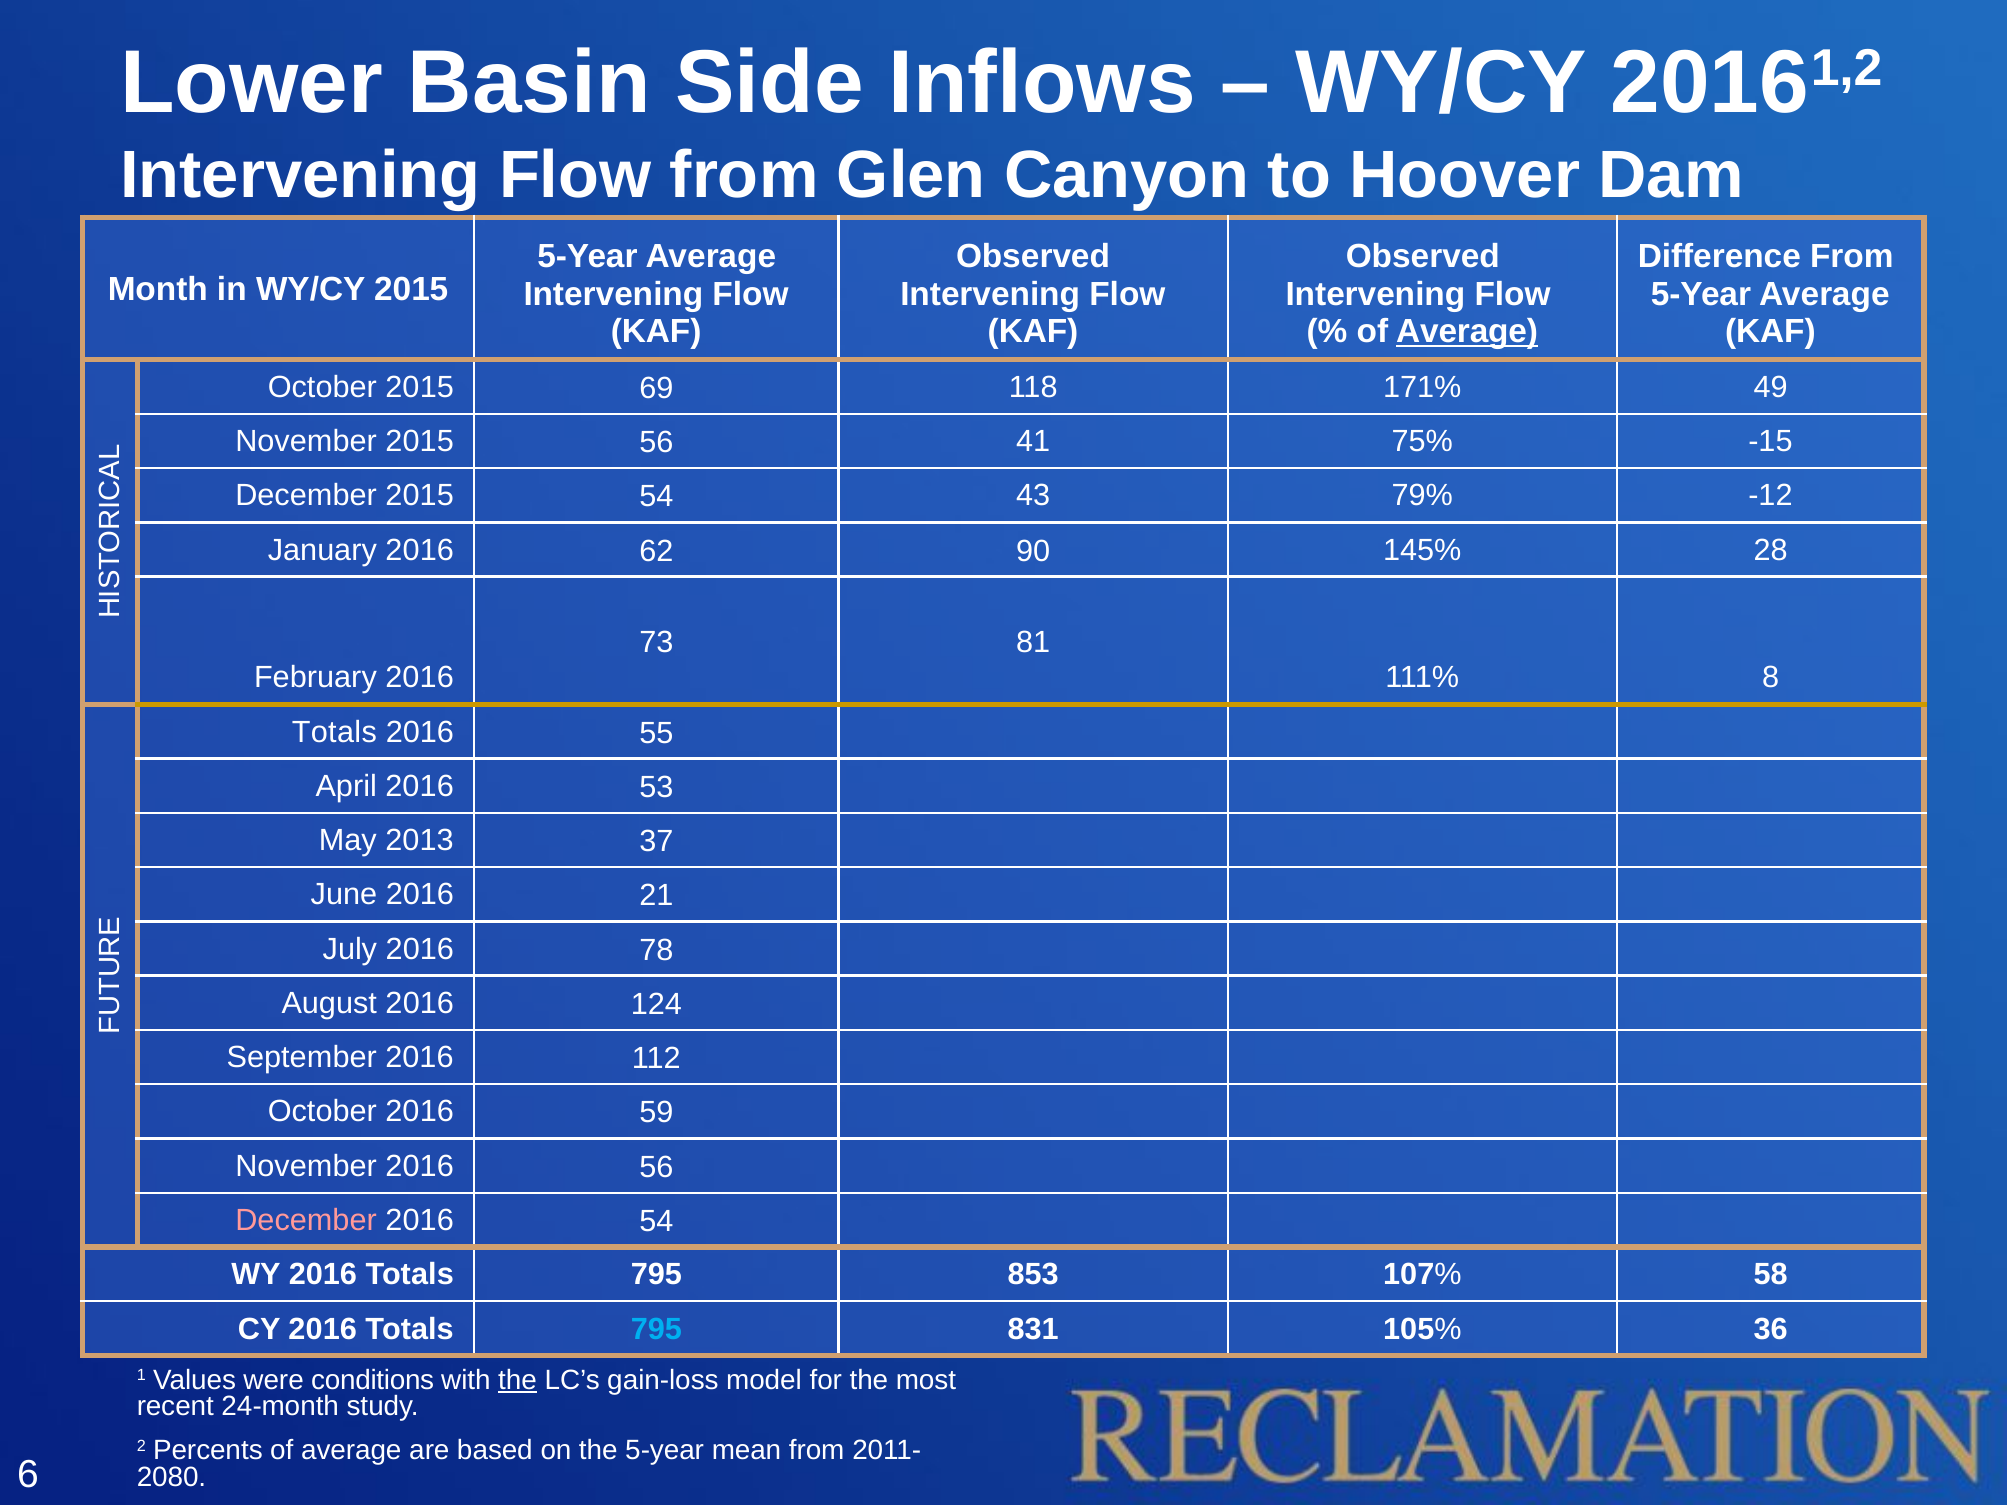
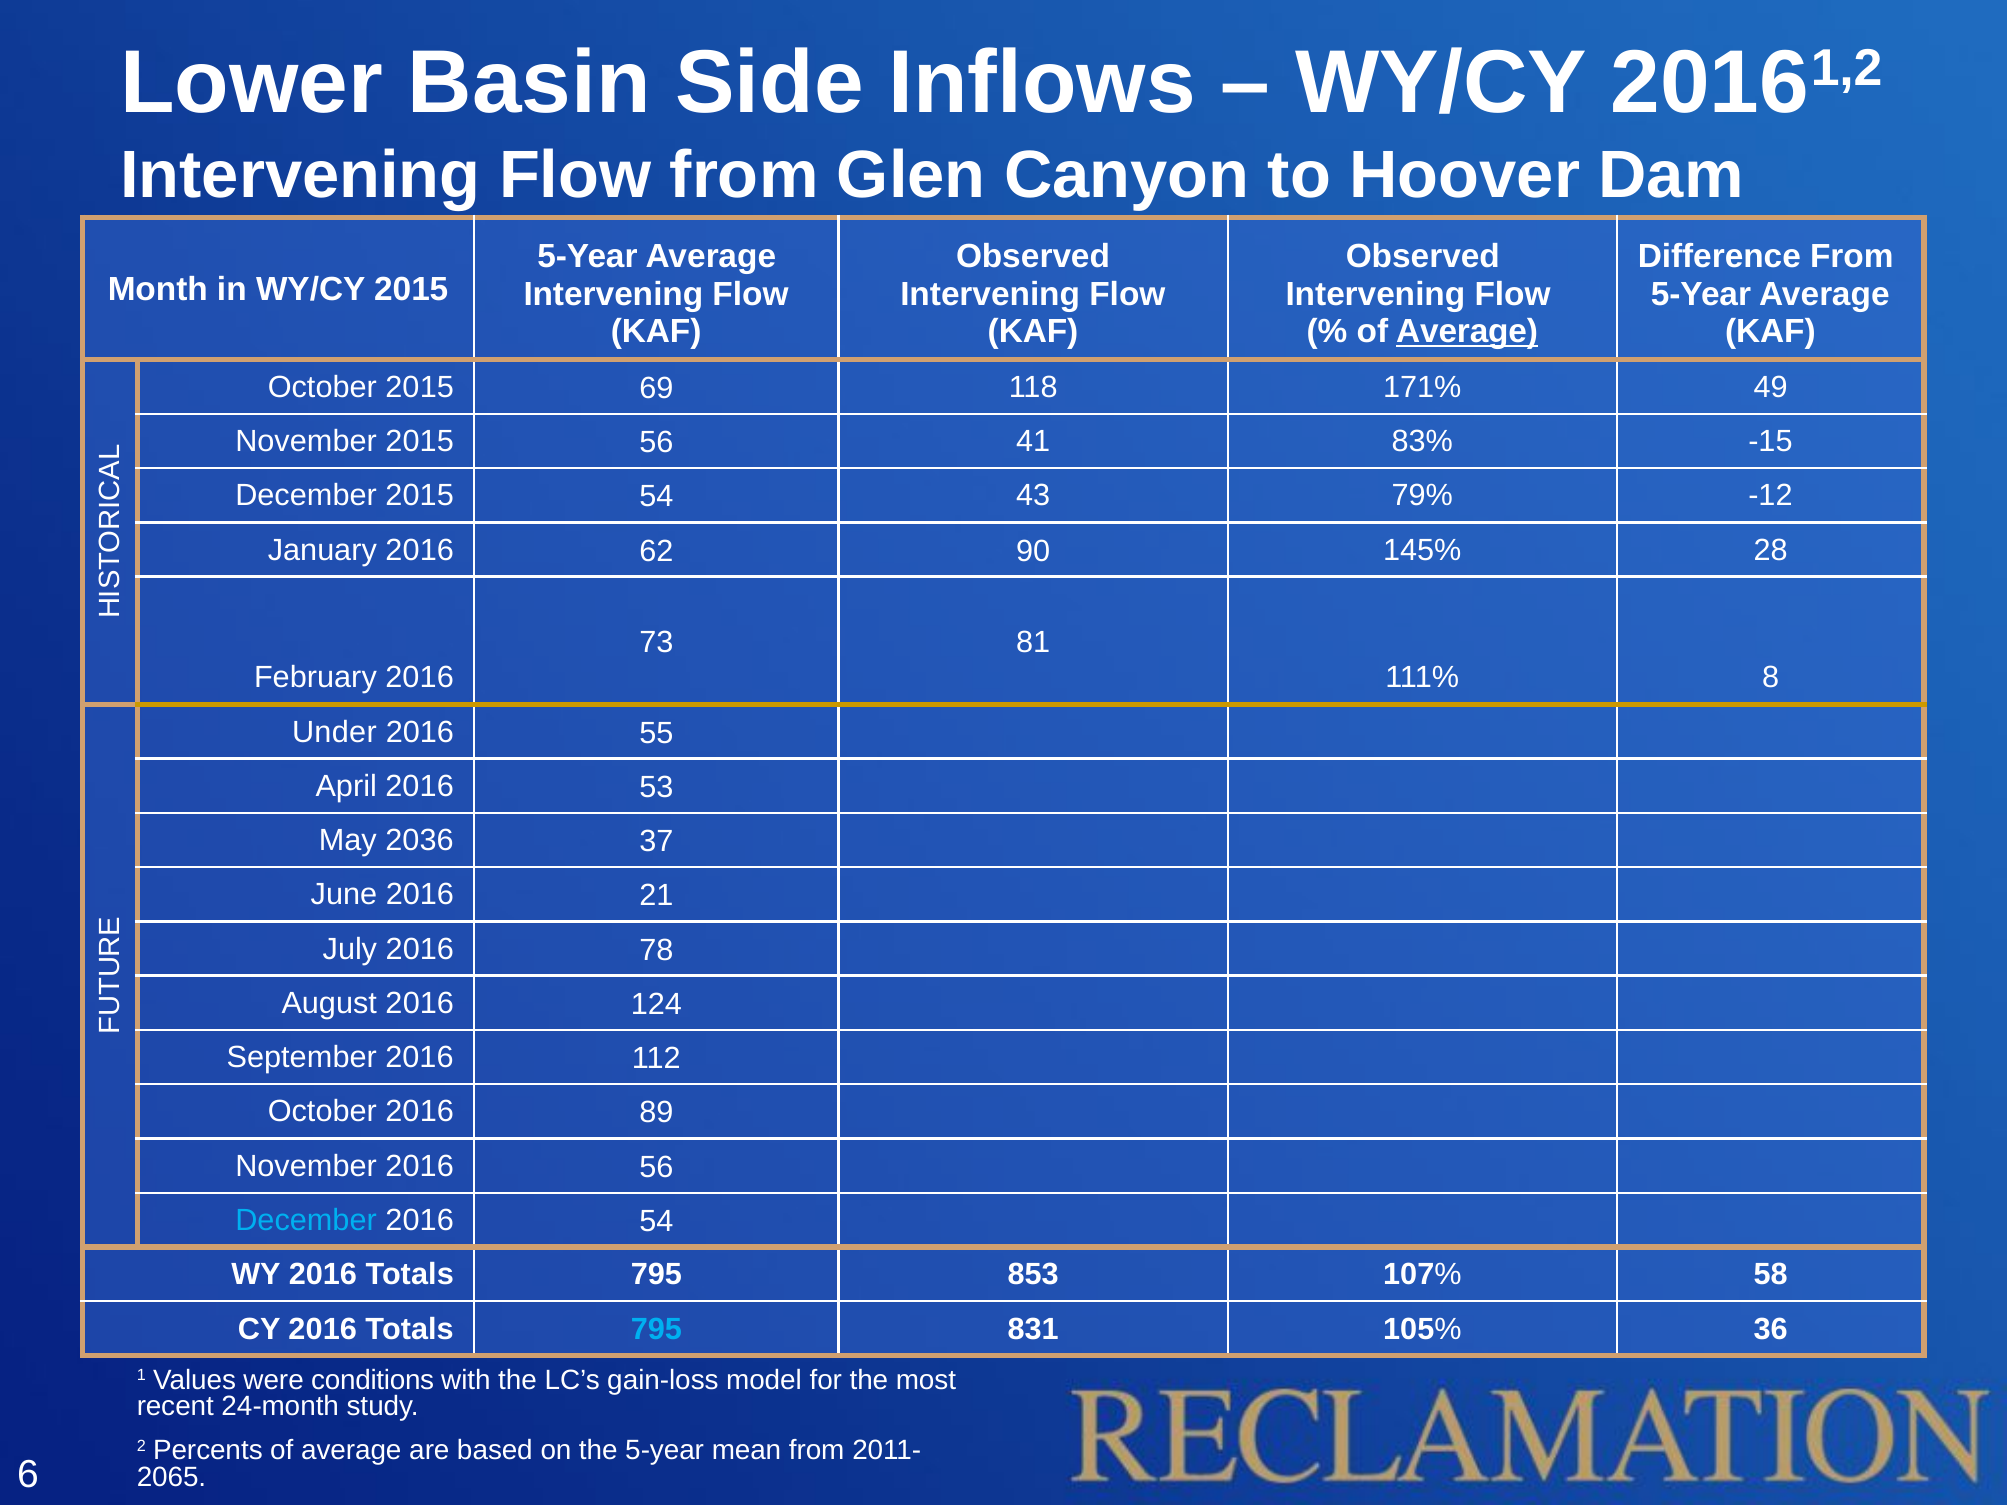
75%: 75% -> 83%
Totals at (334, 732): Totals -> Under
2013: 2013 -> 2036
59: 59 -> 89
December at (306, 1221) colour: pink -> light blue
the at (518, 1380) underline: present -> none
2080: 2080 -> 2065
